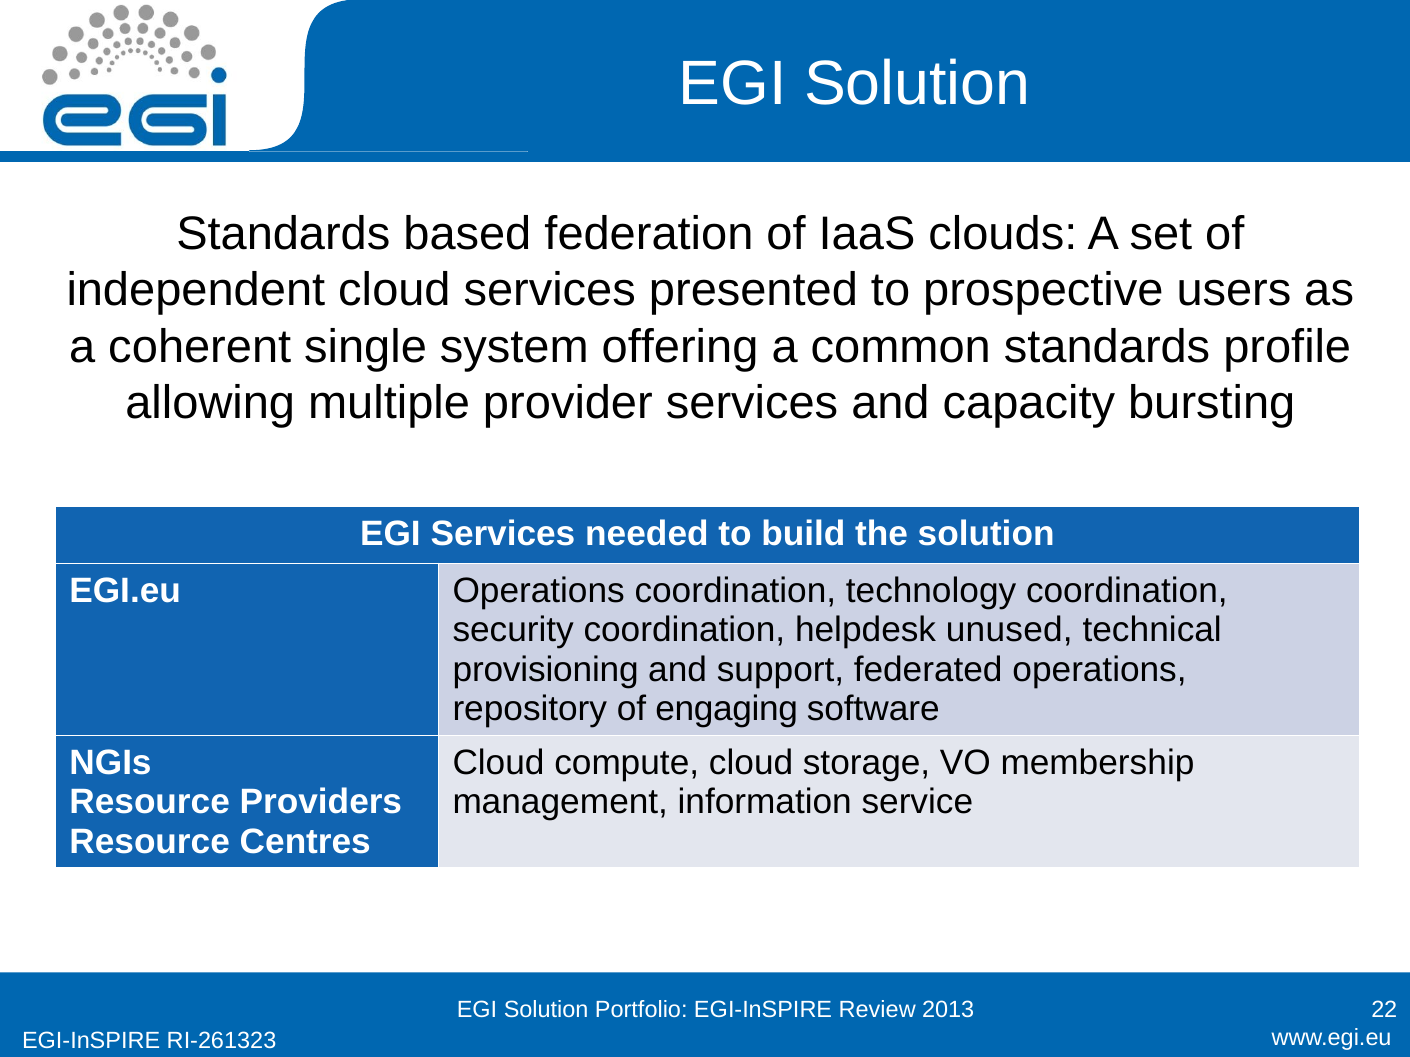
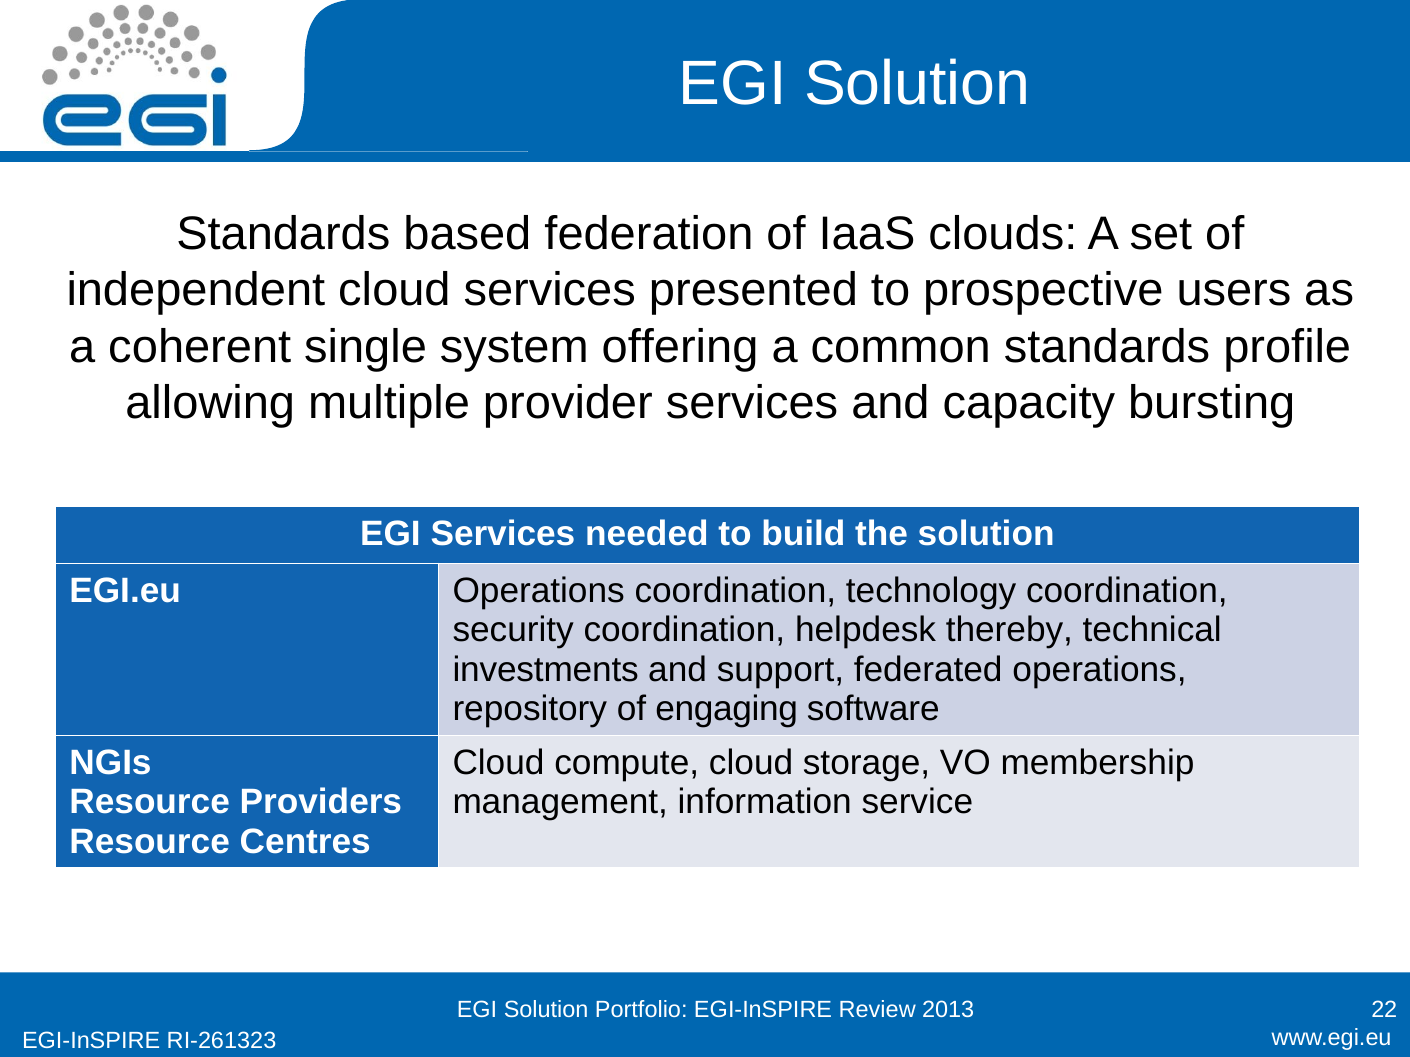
unused: unused -> thereby
provisioning: provisioning -> investments
